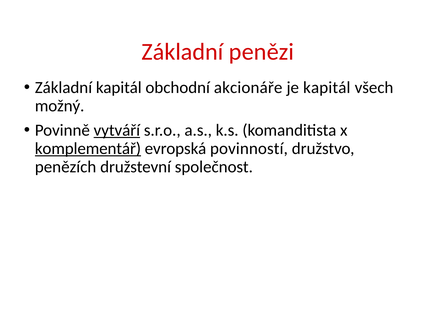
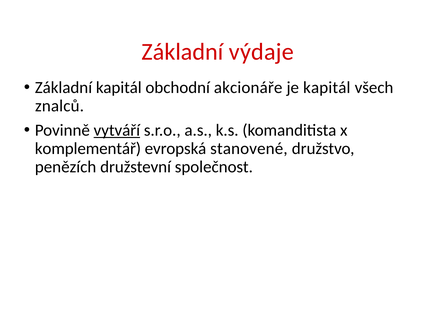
penězi: penězi -> výdaje
možný: možný -> znalců
komplementář underline: present -> none
povinností: povinností -> stanovené
